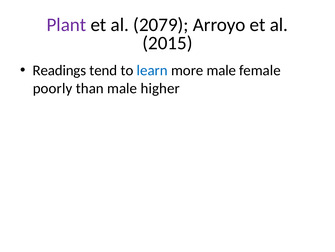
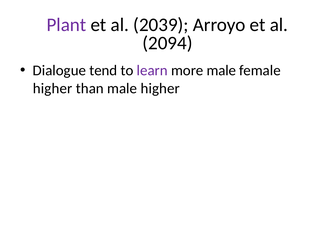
2079: 2079 -> 2039
2015: 2015 -> 2094
Readings: Readings -> Dialogue
learn colour: blue -> purple
poorly at (53, 88): poorly -> higher
